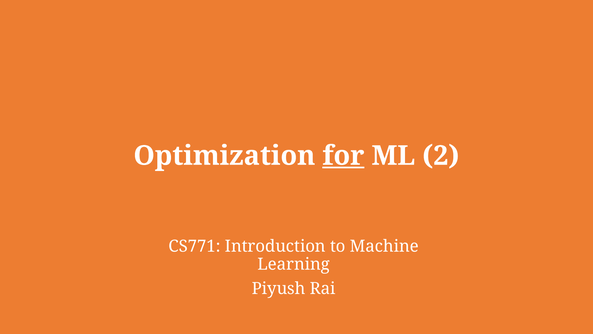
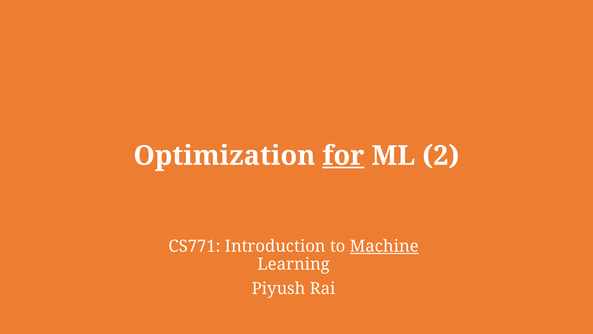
Machine underline: none -> present
